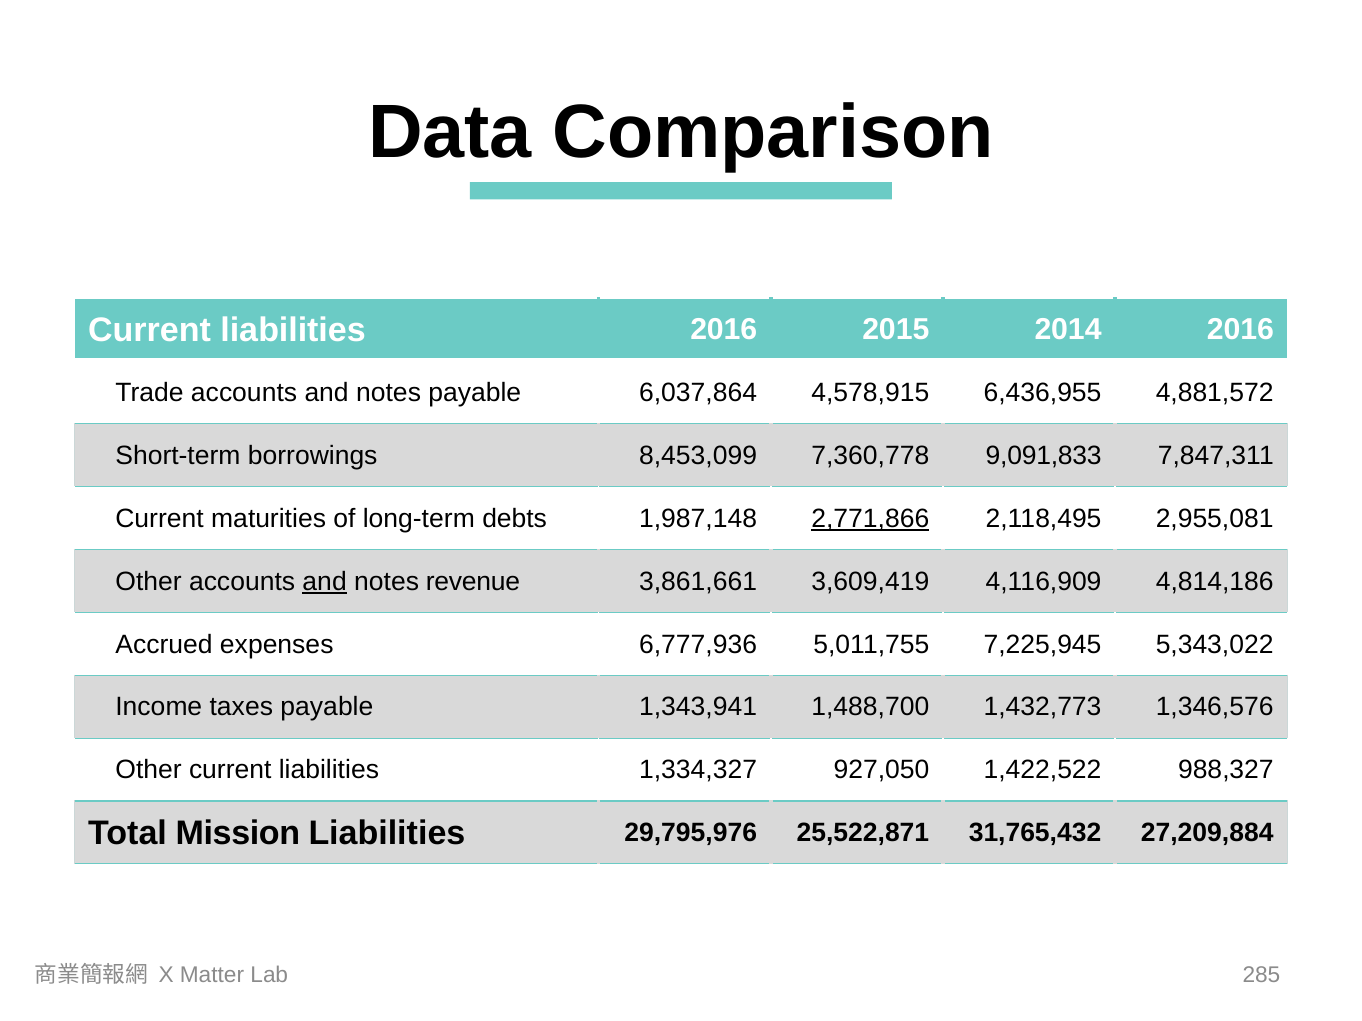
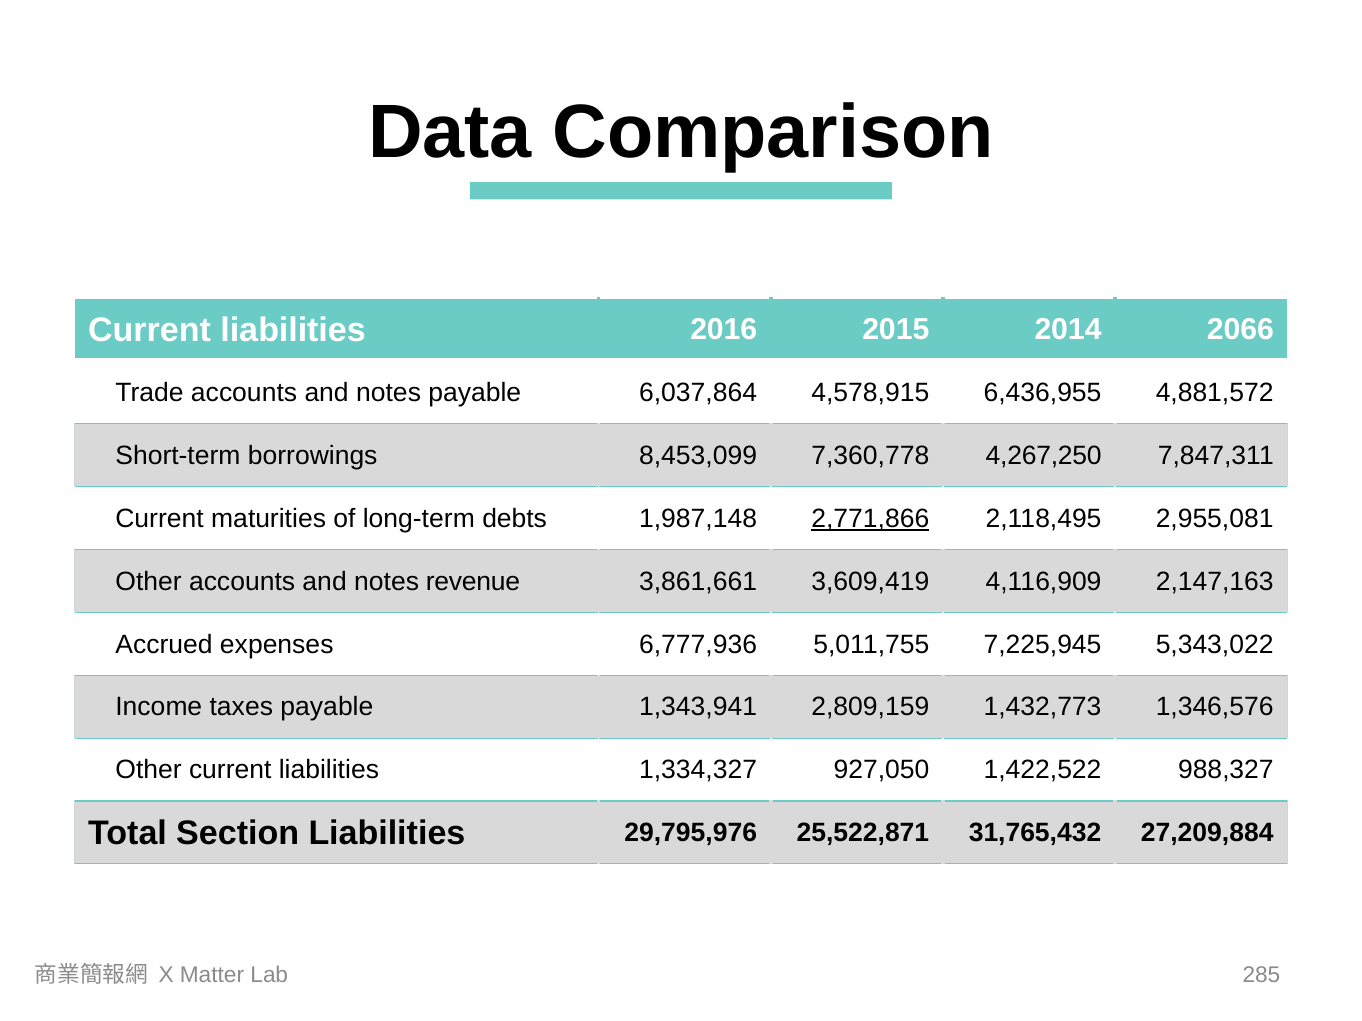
2014 2016: 2016 -> 2066
9,091,833: 9,091,833 -> 4,267,250
and at (325, 582) underline: present -> none
4,814,186: 4,814,186 -> 2,147,163
1,488,700: 1,488,700 -> 2,809,159
Mission: Mission -> Section
